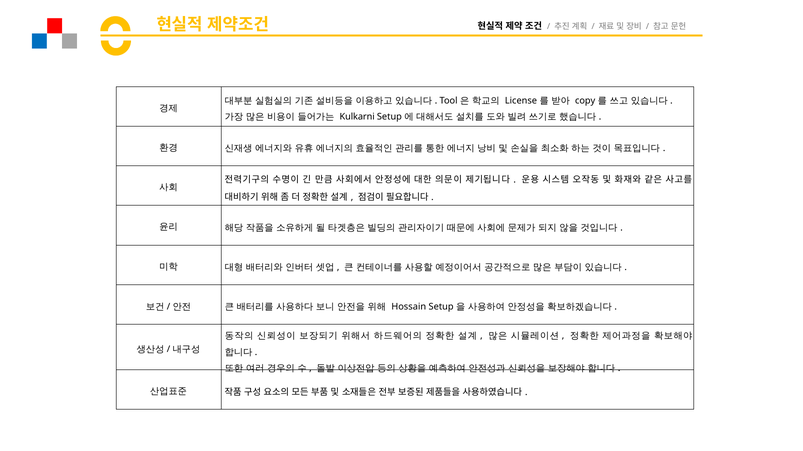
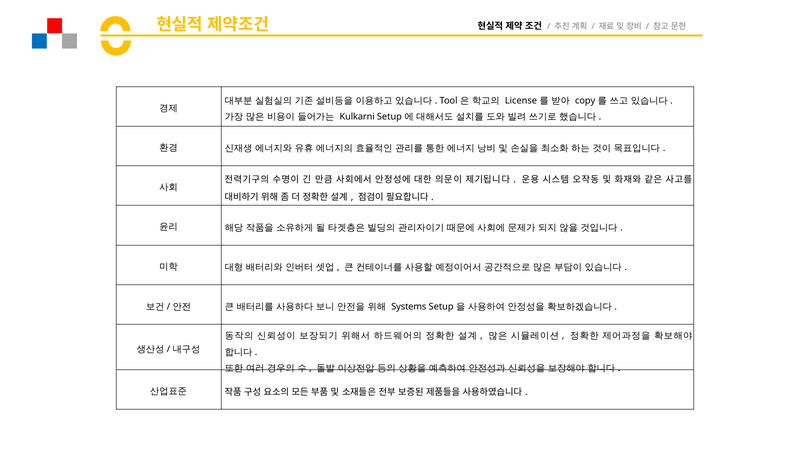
Hossain: Hossain -> Systems
